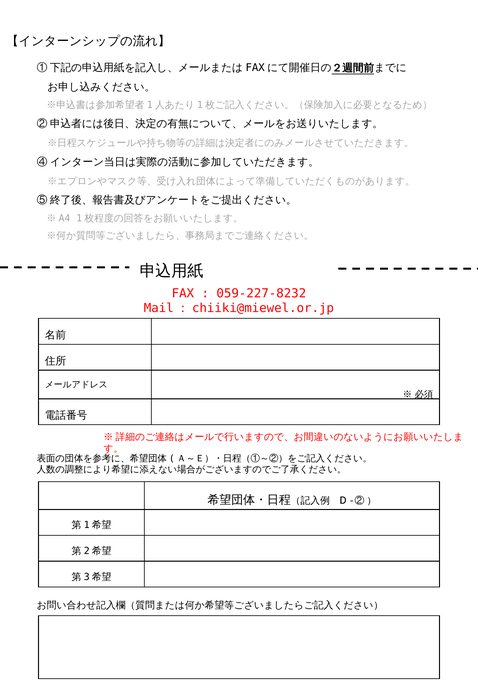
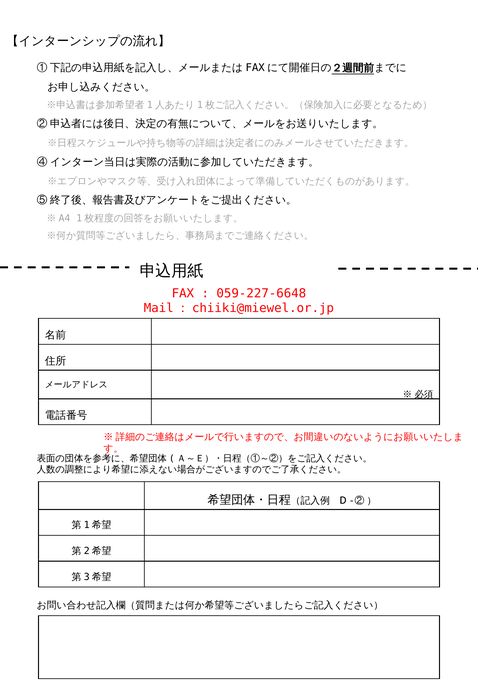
059-227-8232: 059-227-8232 -> 059-227-6648
